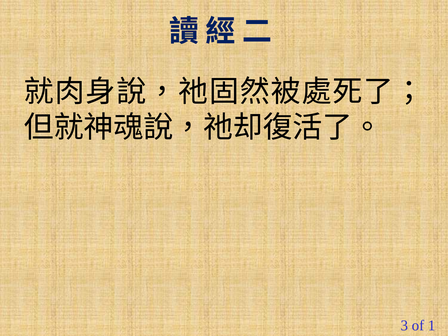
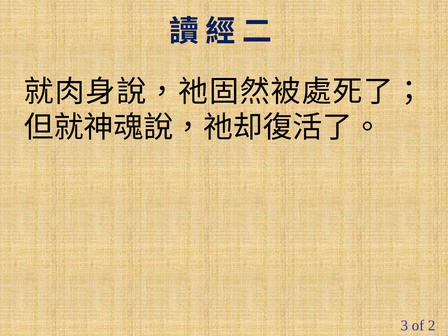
1: 1 -> 2
